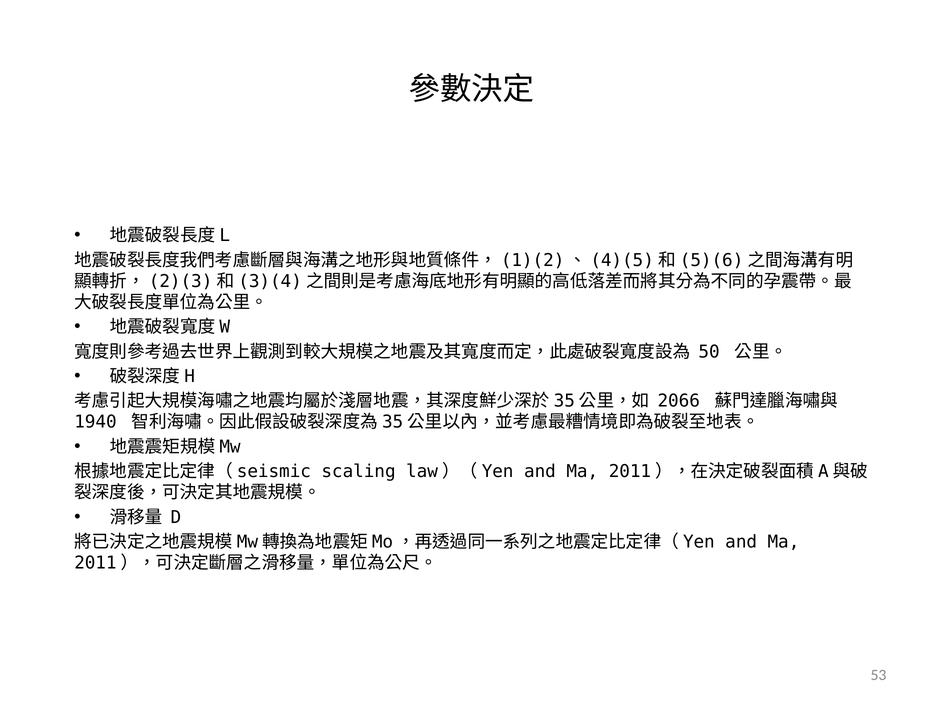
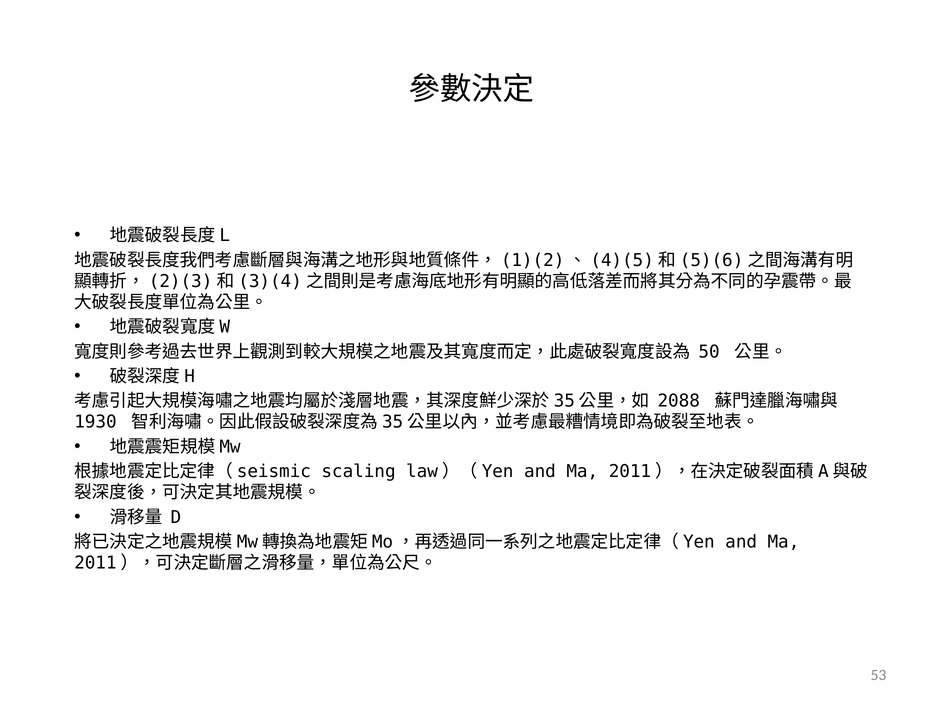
2066: 2066 -> 2088
1940: 1940 -> 1930
